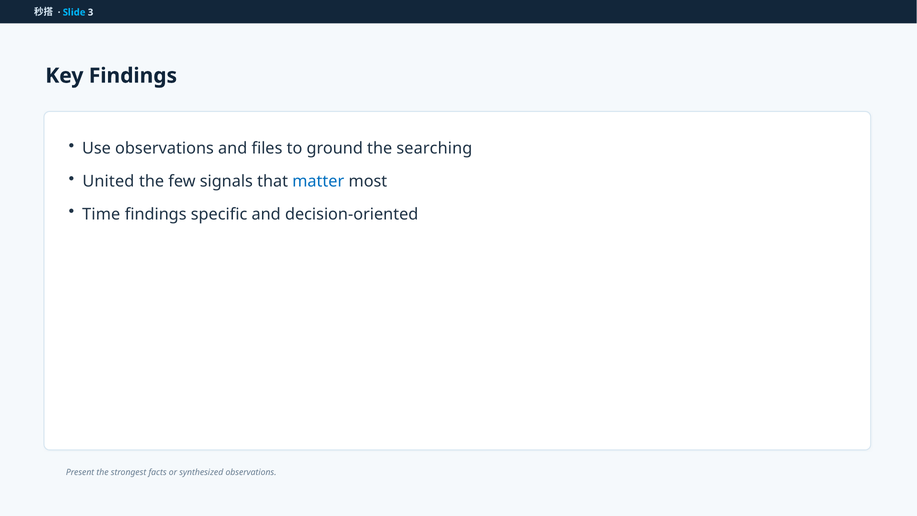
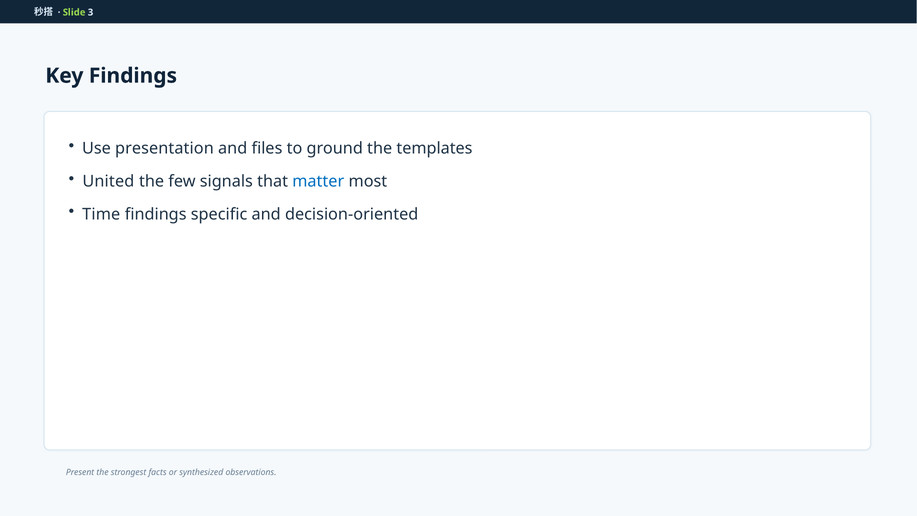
Slide colour: light blue -> light green
Use observations: observations -> presentation
searching: searching -> templates
